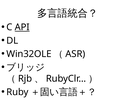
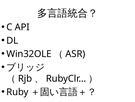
API underline: present -> none
